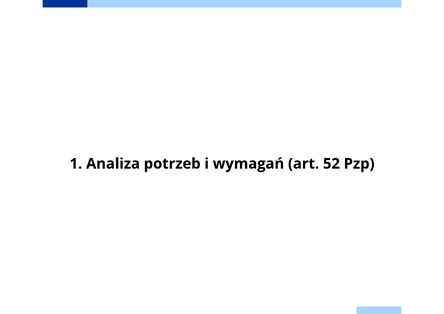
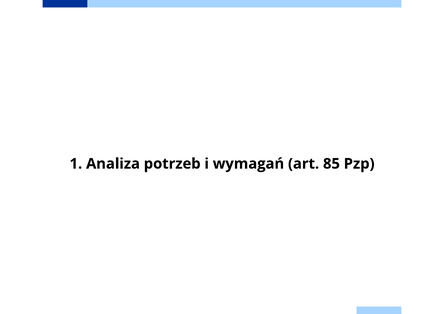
52: 52 -> 85
